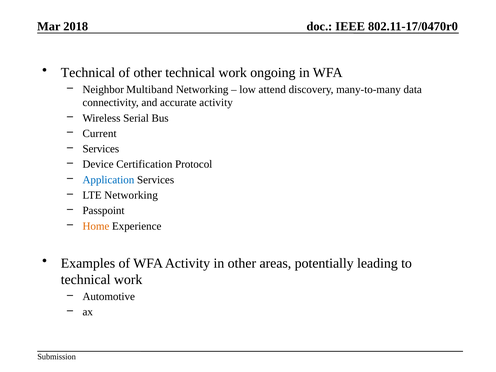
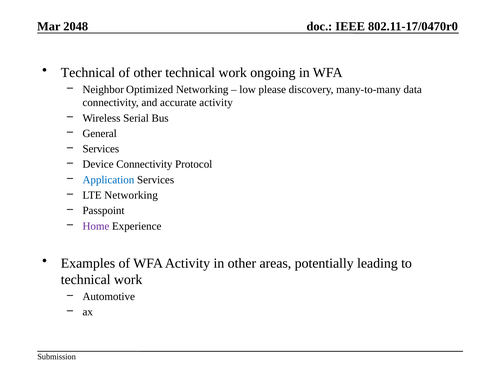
2018: 2018 -> 2048
Multiband: Multiband -> Optimized
attend: attend -> please
Current: Current -> General
Device Certification: Certification -> Connectivity
Home colour: orange -> purple
